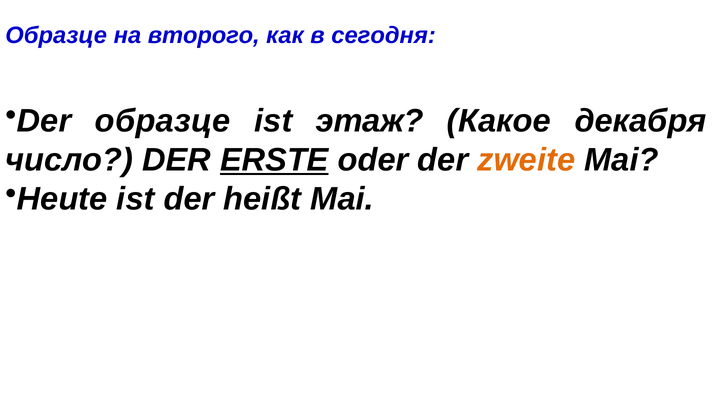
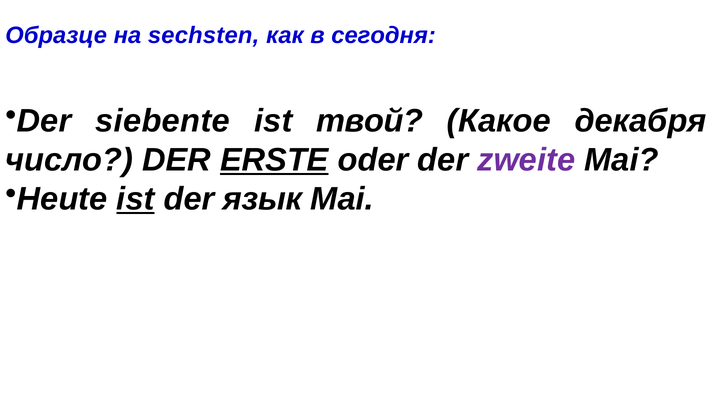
второго: второго -> sechsten
Der образце: образце -> siebente
этаж: этаж -> твой
zweite colour: orange -> purple
ist at (136, 199) underline: none -> present
heißt: heißt -> язык
